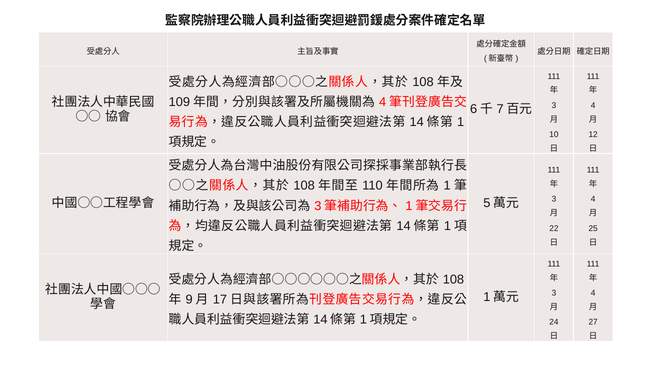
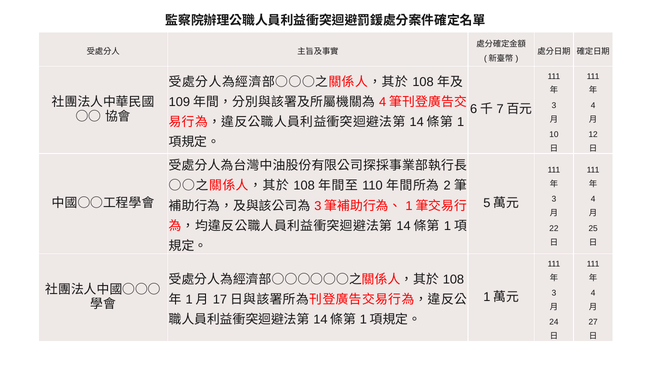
1 at (447, 186): 1 -> 2
9 at (189, 300): 9 -> 1
